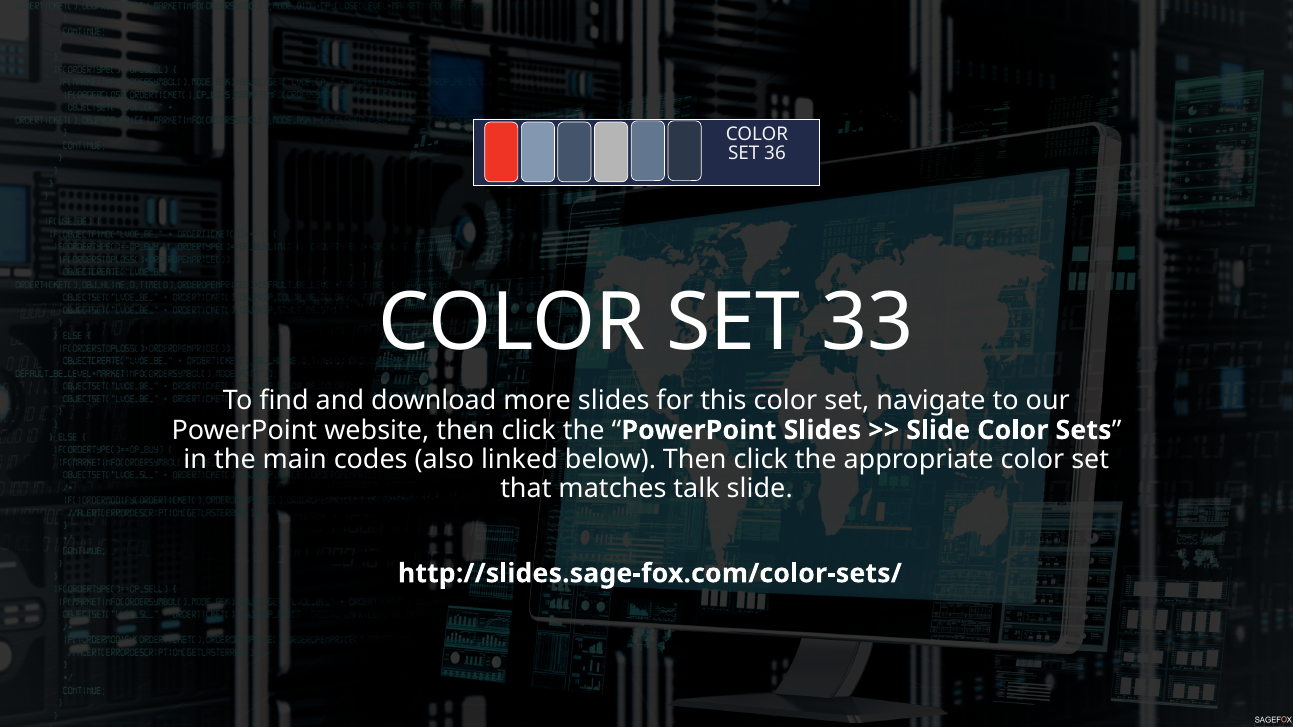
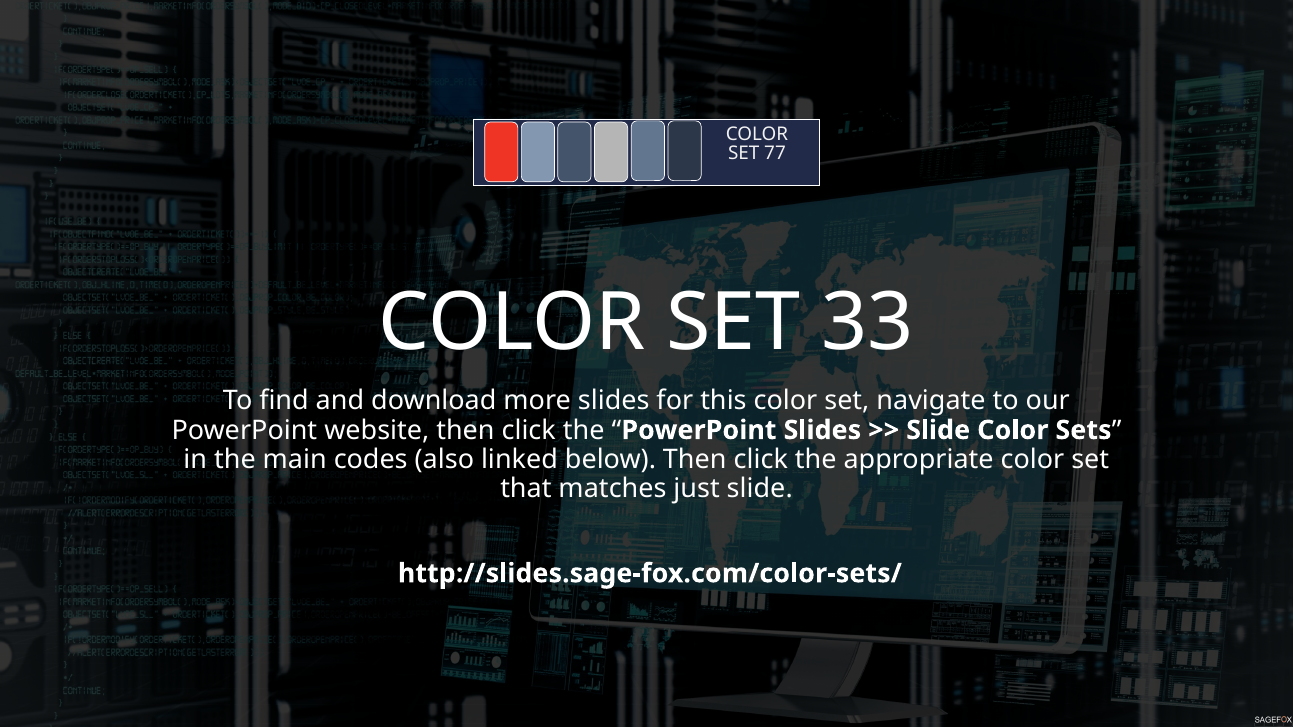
36: 36 -> 77
talk: talk -> just
